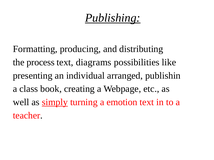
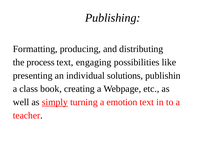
Publishing underline: present -> none
diagrams: diagrams -> engaging
arranged: arranged -> solutions
